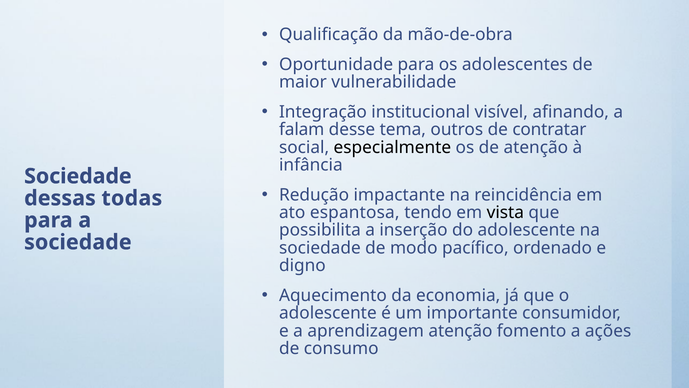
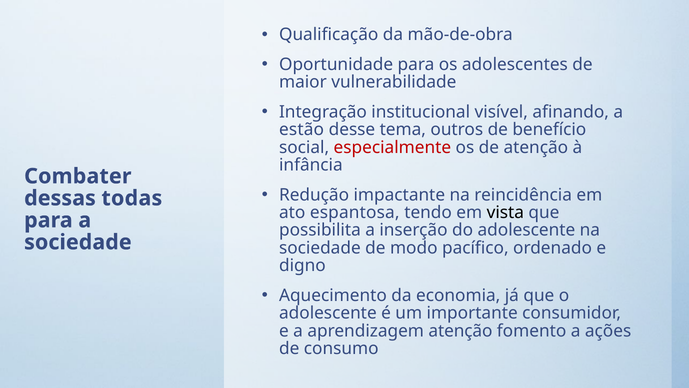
falam: falam -> estão
contratar: contratar -> benefício
especialmente colour: black -> red
Sociedade at (78, 176): Sociedade -> Combater
